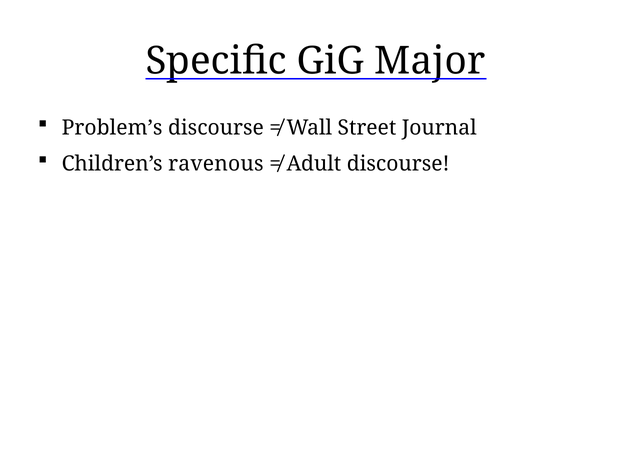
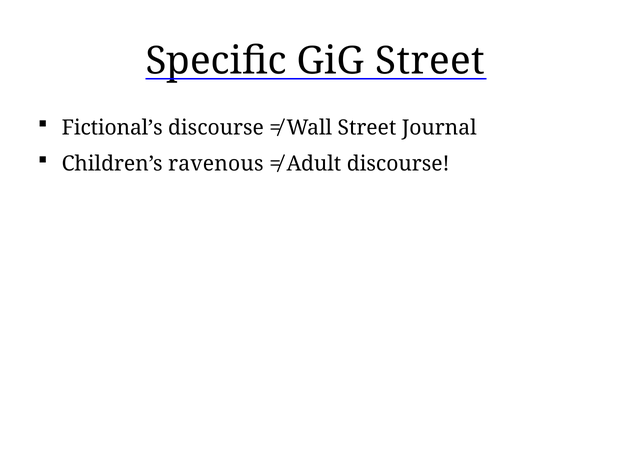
GiG Major: Major -> Street
Problem’s: Problem’s -> Fictional’s
